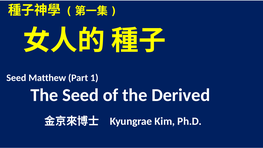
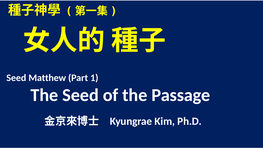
Derived: Derived -> Passage
